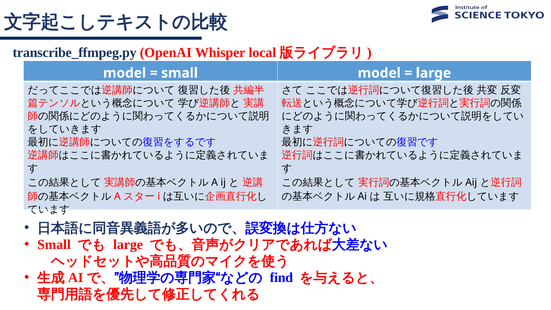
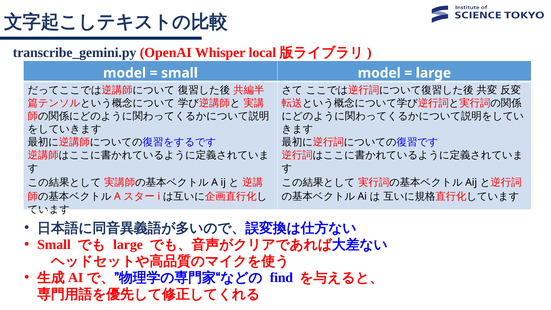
transcribe_ffmpeg.py: transcribe_ffmpeg.py -> transcribe_gemini.py
